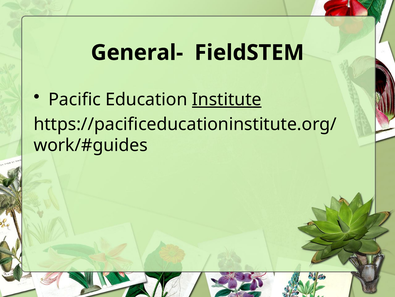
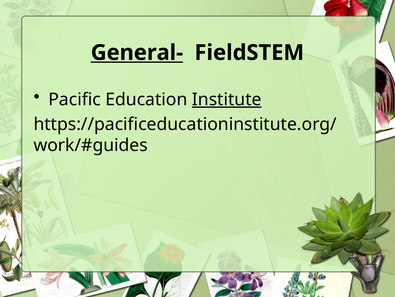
General- underline: none -> present
